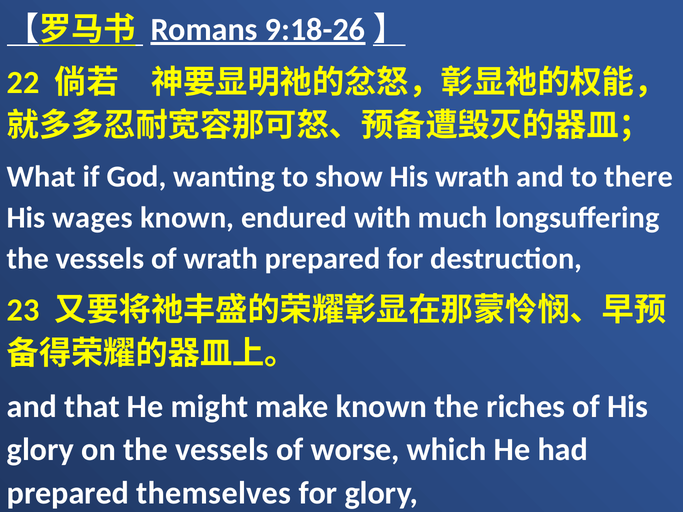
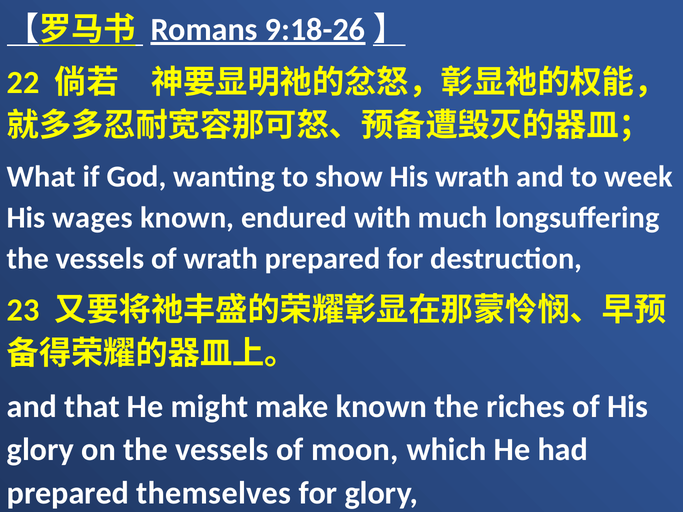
there: there -> week
worse: worse -> moon
